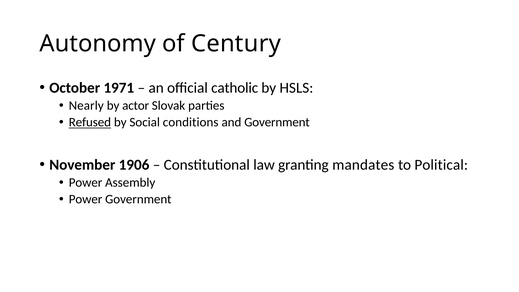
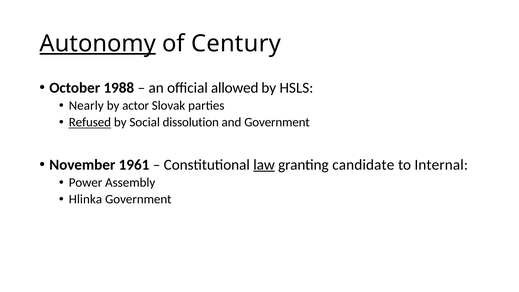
Autonomy underline: none -> present
1971: 1971 -> 1988
catholic: catholic -> allowed
conditions: conditions -> dissolution
1906: 1906 -> 1961
law underline: none -> present
mandates: mandates -> candidate
Political: Political -> Internal
Power at (86, 199): Power -> Hlinka
